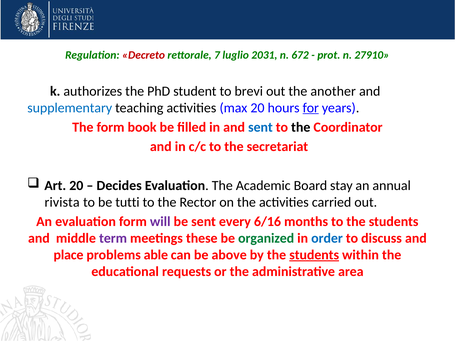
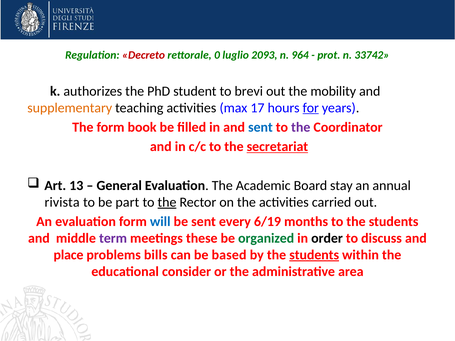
7: 7 -> 0
2031: 2031 -> 2093
672: 672 -> 964
27910: 27910 -> 33742
another: another -> mobility
supplementary colour: blue -> orange
max 20: 20 -> 17
the at (301, 127) colour: black -> purple
secretariat underline: none -> present
Art 20: 20 -> 13
Decides: Decides -> General
tutti: tutti -> part
the at (167, 202) underline: none -> present
will colour: purple -> blue
6/16: 6/16 -> 6/19
order colour: blue -> black
able: able -> bills
above: above -> based
requests: requests -> consider
